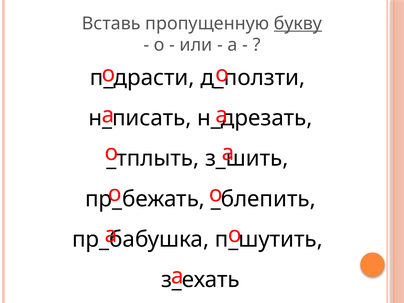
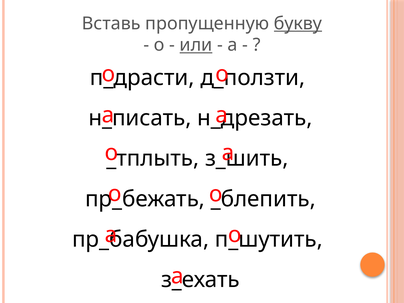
или underline: none -> present
